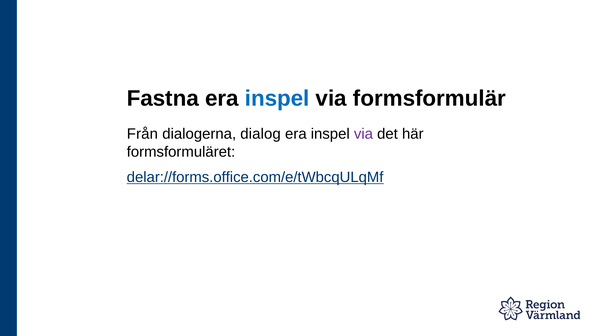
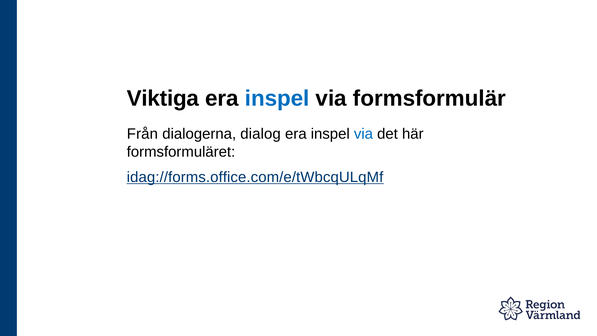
Fastna: Fastna -> Viktiga
via at (363, 134) colour: purple -> blue
delar://forms.office.com/e/tWbcqULqMf: delar://forms.office.com/e/tWbcqULqMf -> idag://forms.office.com/e/tWbcqULqMf
